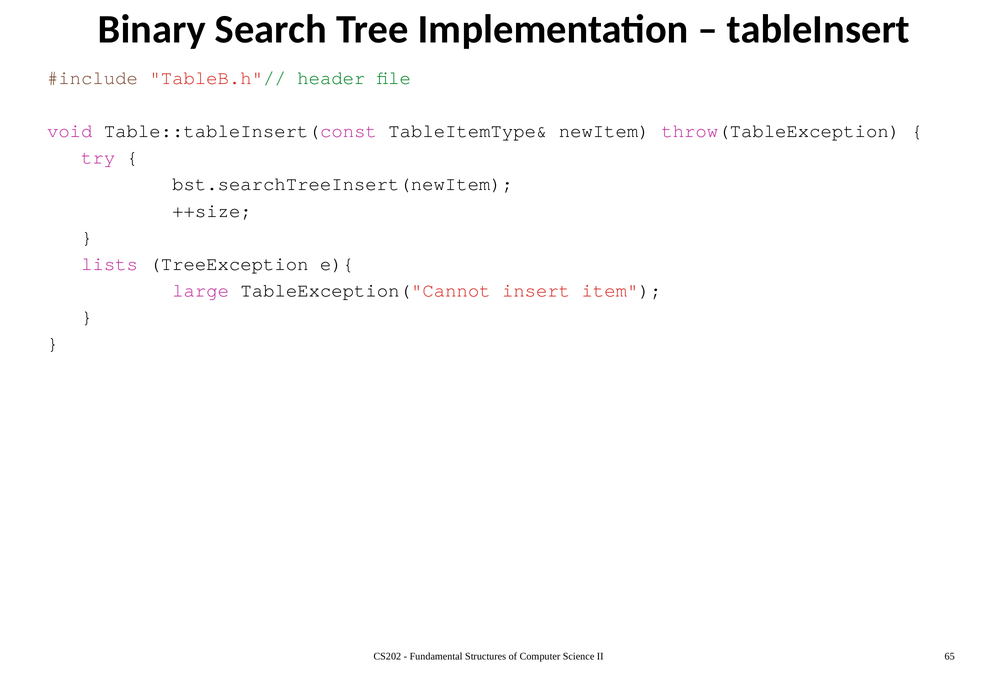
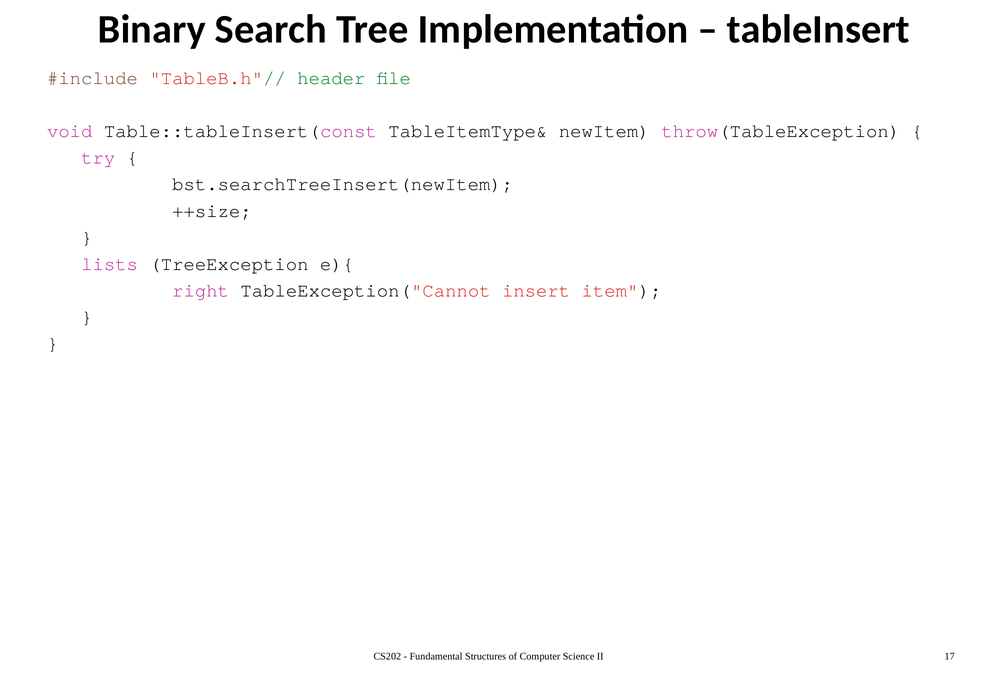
large: large -> right
65: 65 -> 17
